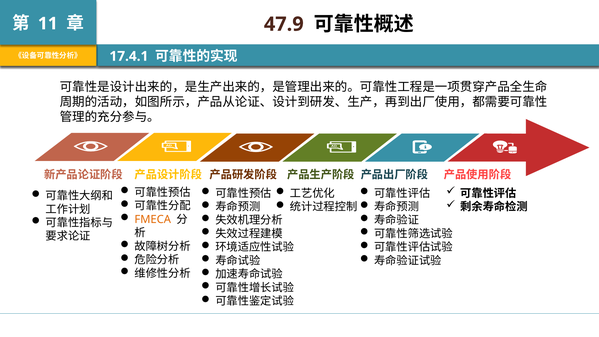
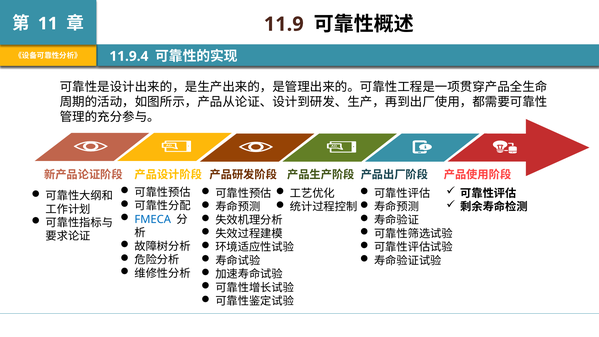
47.9: 47.9 -> 11.9
17.4.1: 17.4.1 -> 11.9.4
FMECA colour: orange -> blue
